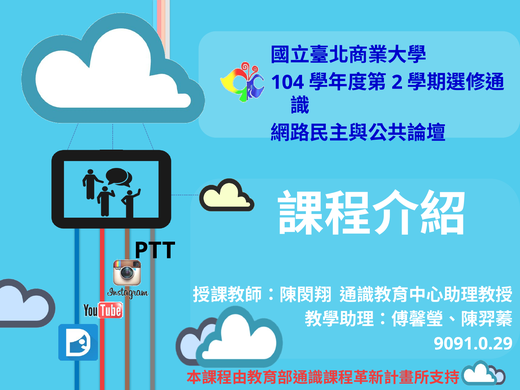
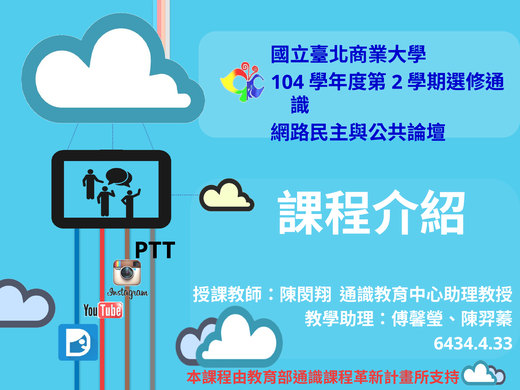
9091.0.29: 9091.0.29 -> 6434.4.33
